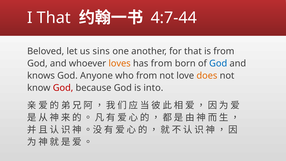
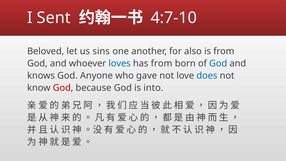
I That: That -> Sent
4:7-44: 4:7-44 -> 4:7-10
for that: that -> also
loves colour: orange -> blue
who from: from -> gave
does colour: orange -> blue
